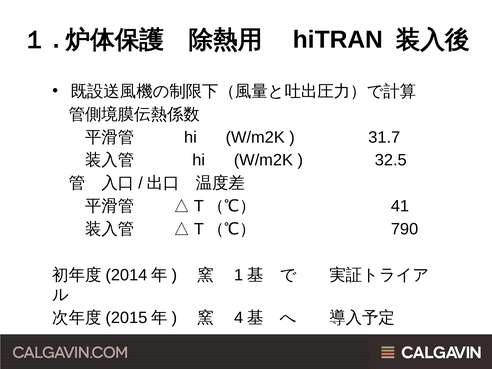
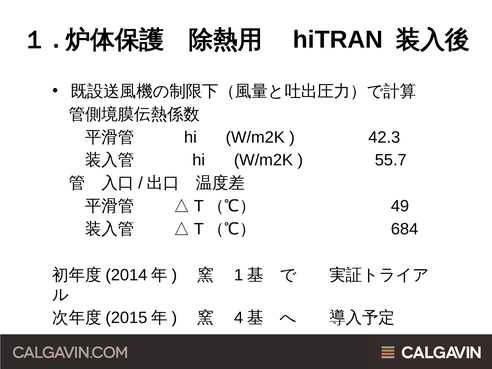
31.7: 31.7 -> 42.3
32.5: 32.5 -> 55.7
41: 41 -> 49
790: 790 -> 684
